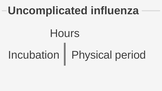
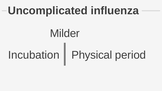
Hours: Hours -> Milder
